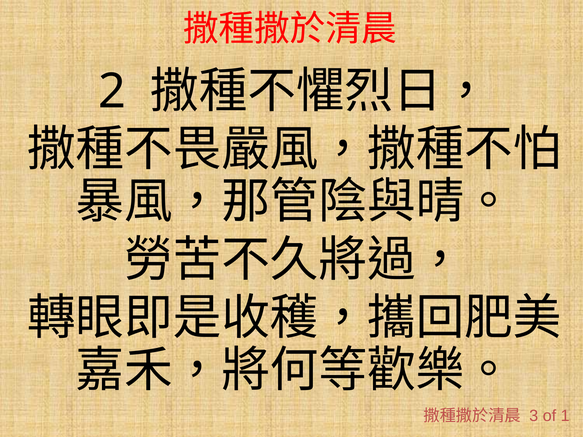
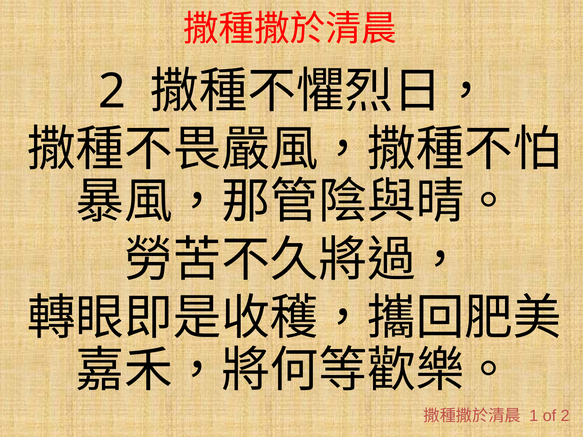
3: 3 -> 1
of 1: 1 -> 2
